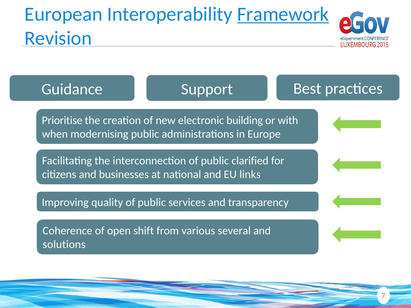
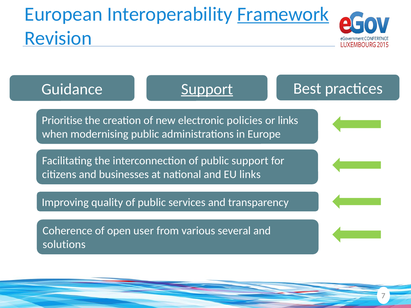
Support at (207, 89) underline: none -> present
building: building -> policies
or with: with -> links
public clarified: clarified -> support
shift: shift -> user
